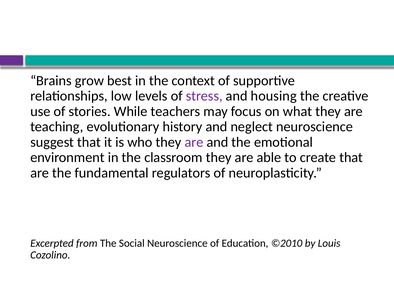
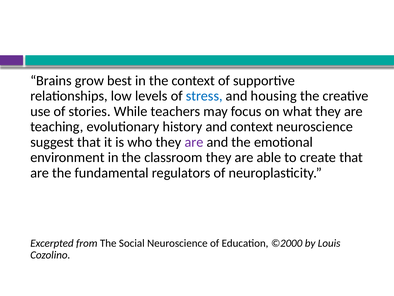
stress colour: purple -> blue
and neglect: neglect -> context
©2010: ©2010 -> ©2000
